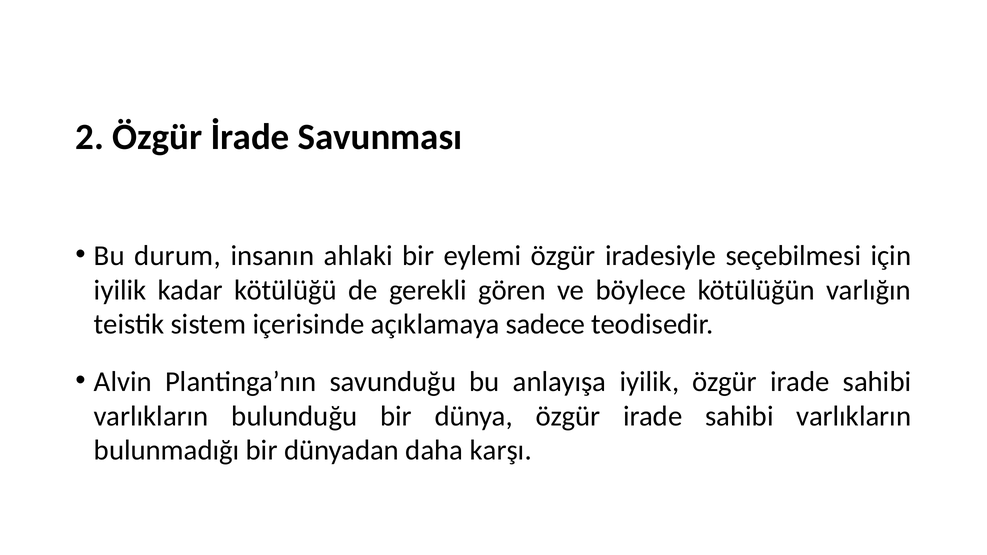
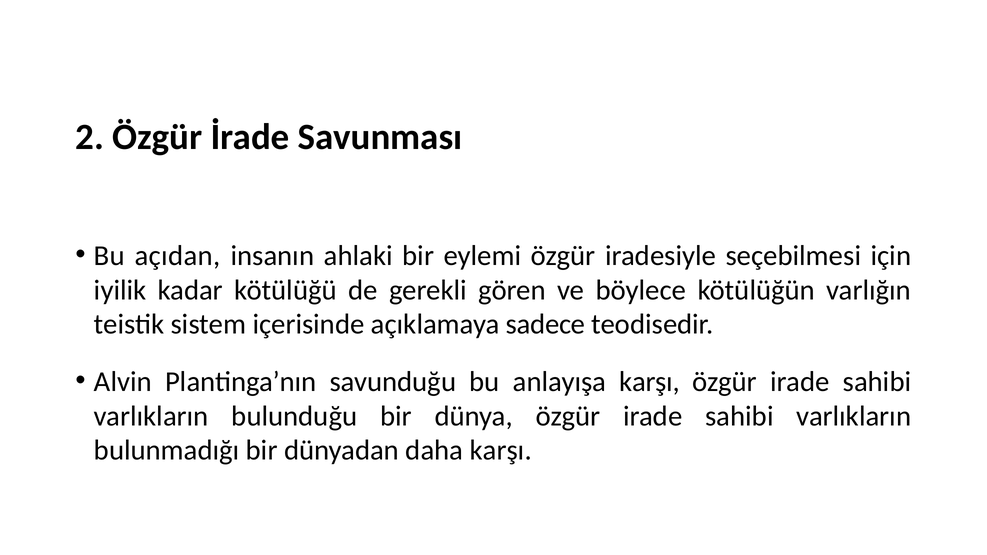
durum: durum -> açıdan
anlayışa iyilik: iyilik -> karşı
